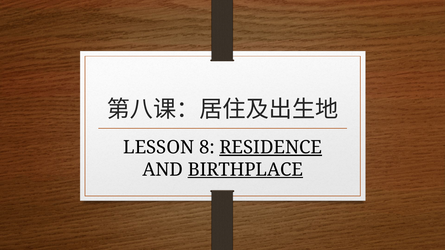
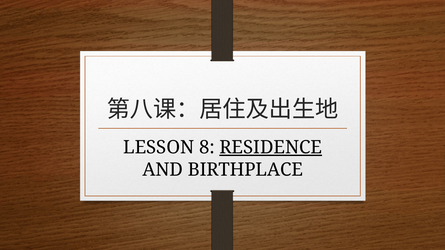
BIRTHPLACE underline: present -> none
